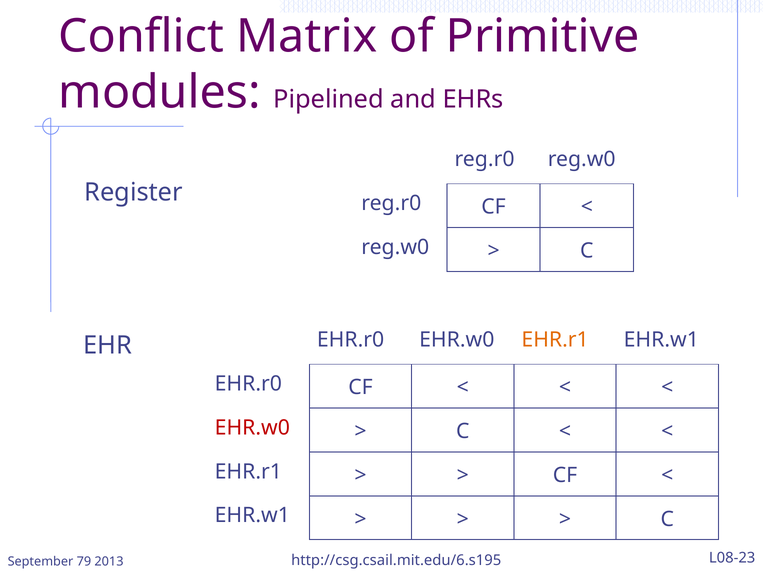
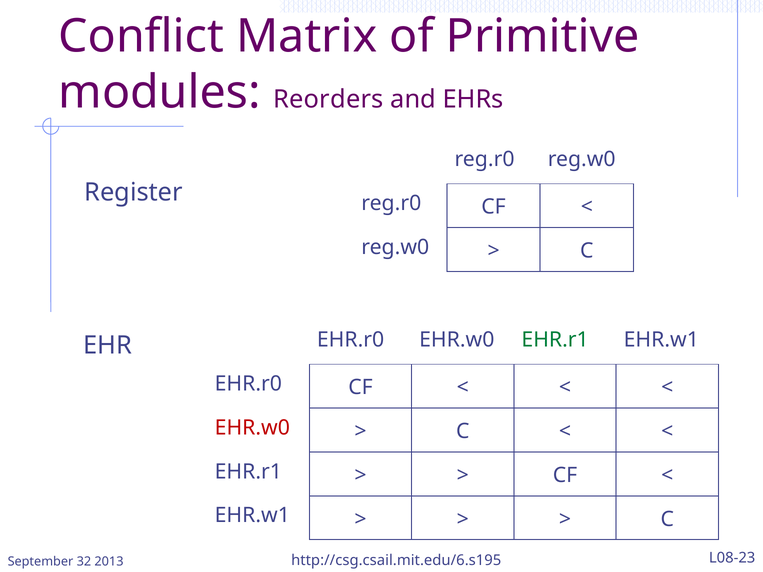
Pipelined: Pipelined -> Reorders
EHR.r1 at (555, 340) colour: orange -> green
79: 79 -> 32
